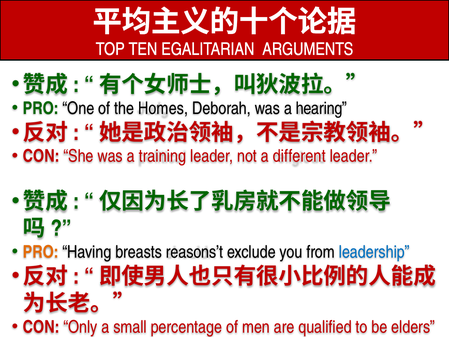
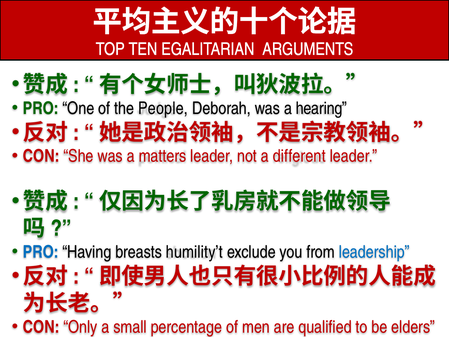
Homes: Homes -> People
training: training -> matters
PRO at (41, 252) colour: orange -> blue
reasons’t: reasons’t -> humility’t
